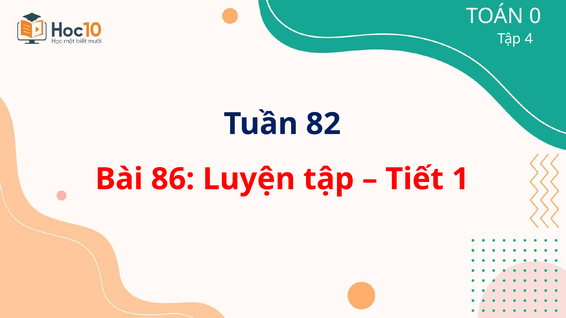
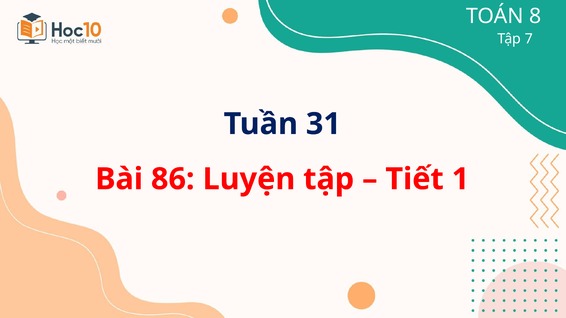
0: 0 -> 8
4: 4 -> 7
82: 82 -> 31
